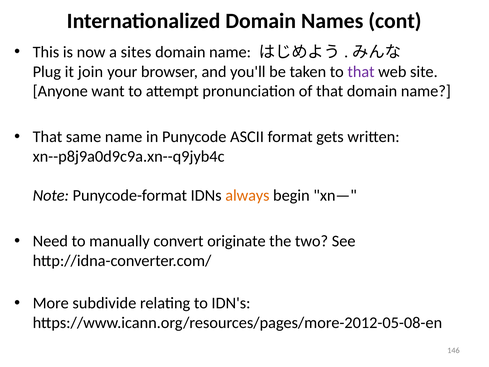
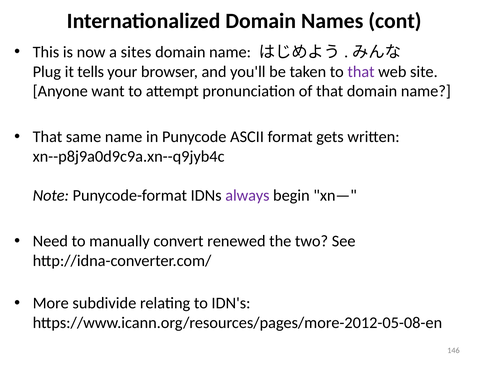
join: join -> tells
always colour: orange -> purple
originate: originate -> renewed
